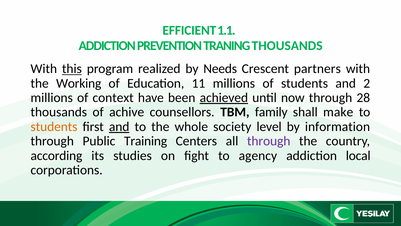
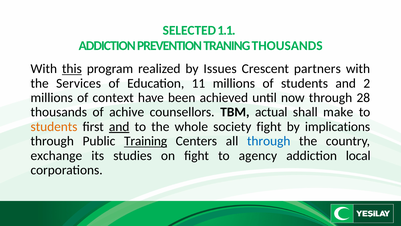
EFFICIENT: EFFICIENT -> SELECTED
Needs: Needs -> Issues
Working: Working -> Services
achieved underline: present -> none
family: family -> actual
society level: level -> fight
information: information -> implications
Training underline: none -> present
through at (269, 141) colour: purple -> blue
according: according -> exchange
